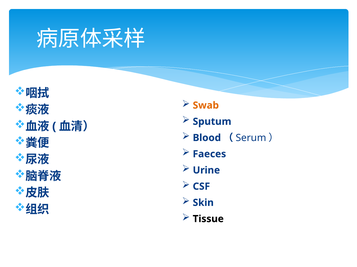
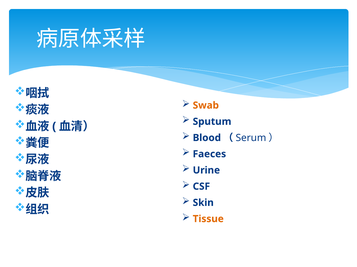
Tissue colour: black -> orange
